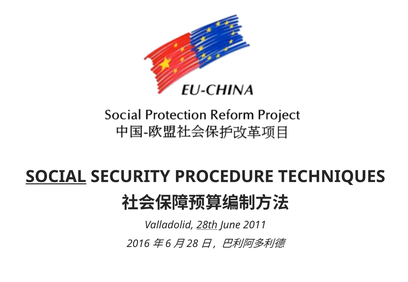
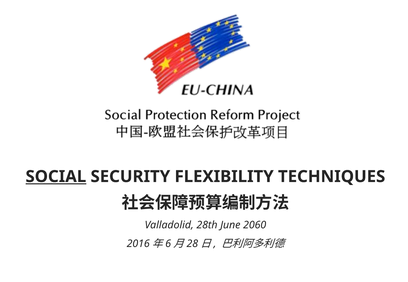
PROCEDURE: PROCEDURE -> FLEXIBILITY
28th underline: present -> none
2011: 2011 -> 2060
